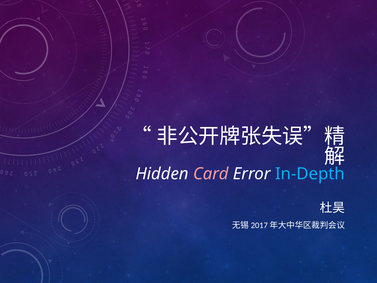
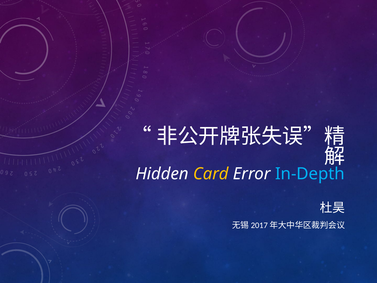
Card colour: pink -> yellow
